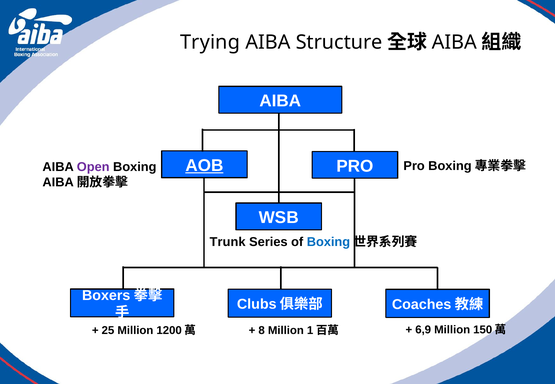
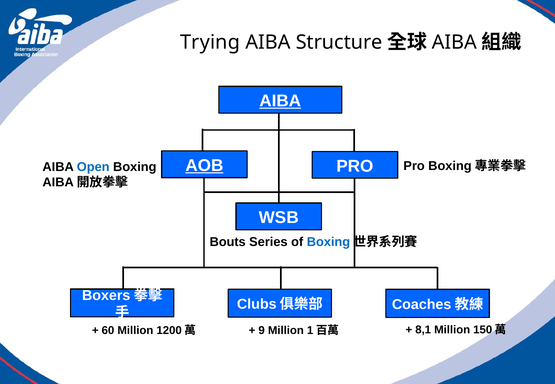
AIBA at (280, 101) underline: none -> present
Open colour: purple -> blue
Trunk: Trunk -> Bouts
25: 25 -> 60
8: 8 -> 9
6,9: 6,9 -> 8,1
